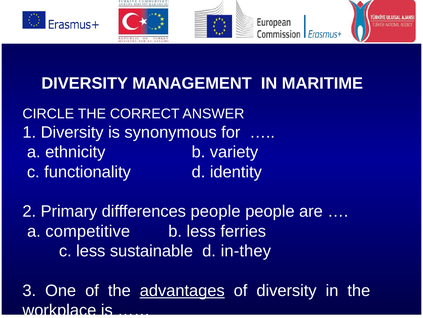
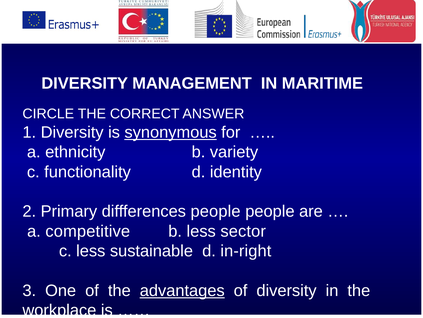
synonymous underline: none -> present
ferries: ferries -> sector
in-they: in-they -> in-right
